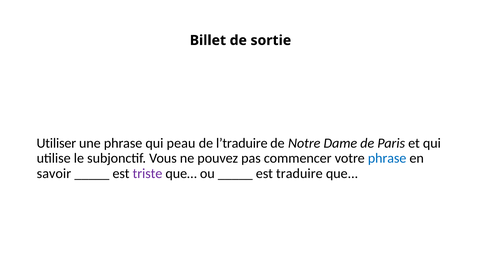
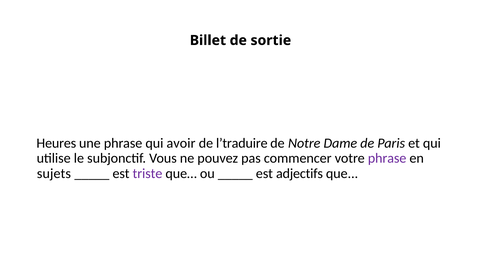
Utiliser: Utiliser -> Heures
peau: peau -> avoir
phrase at (387, 159) colour: blue -> purple
savoir: savoir -> sujets
traduire: traduire -> adjectifs
